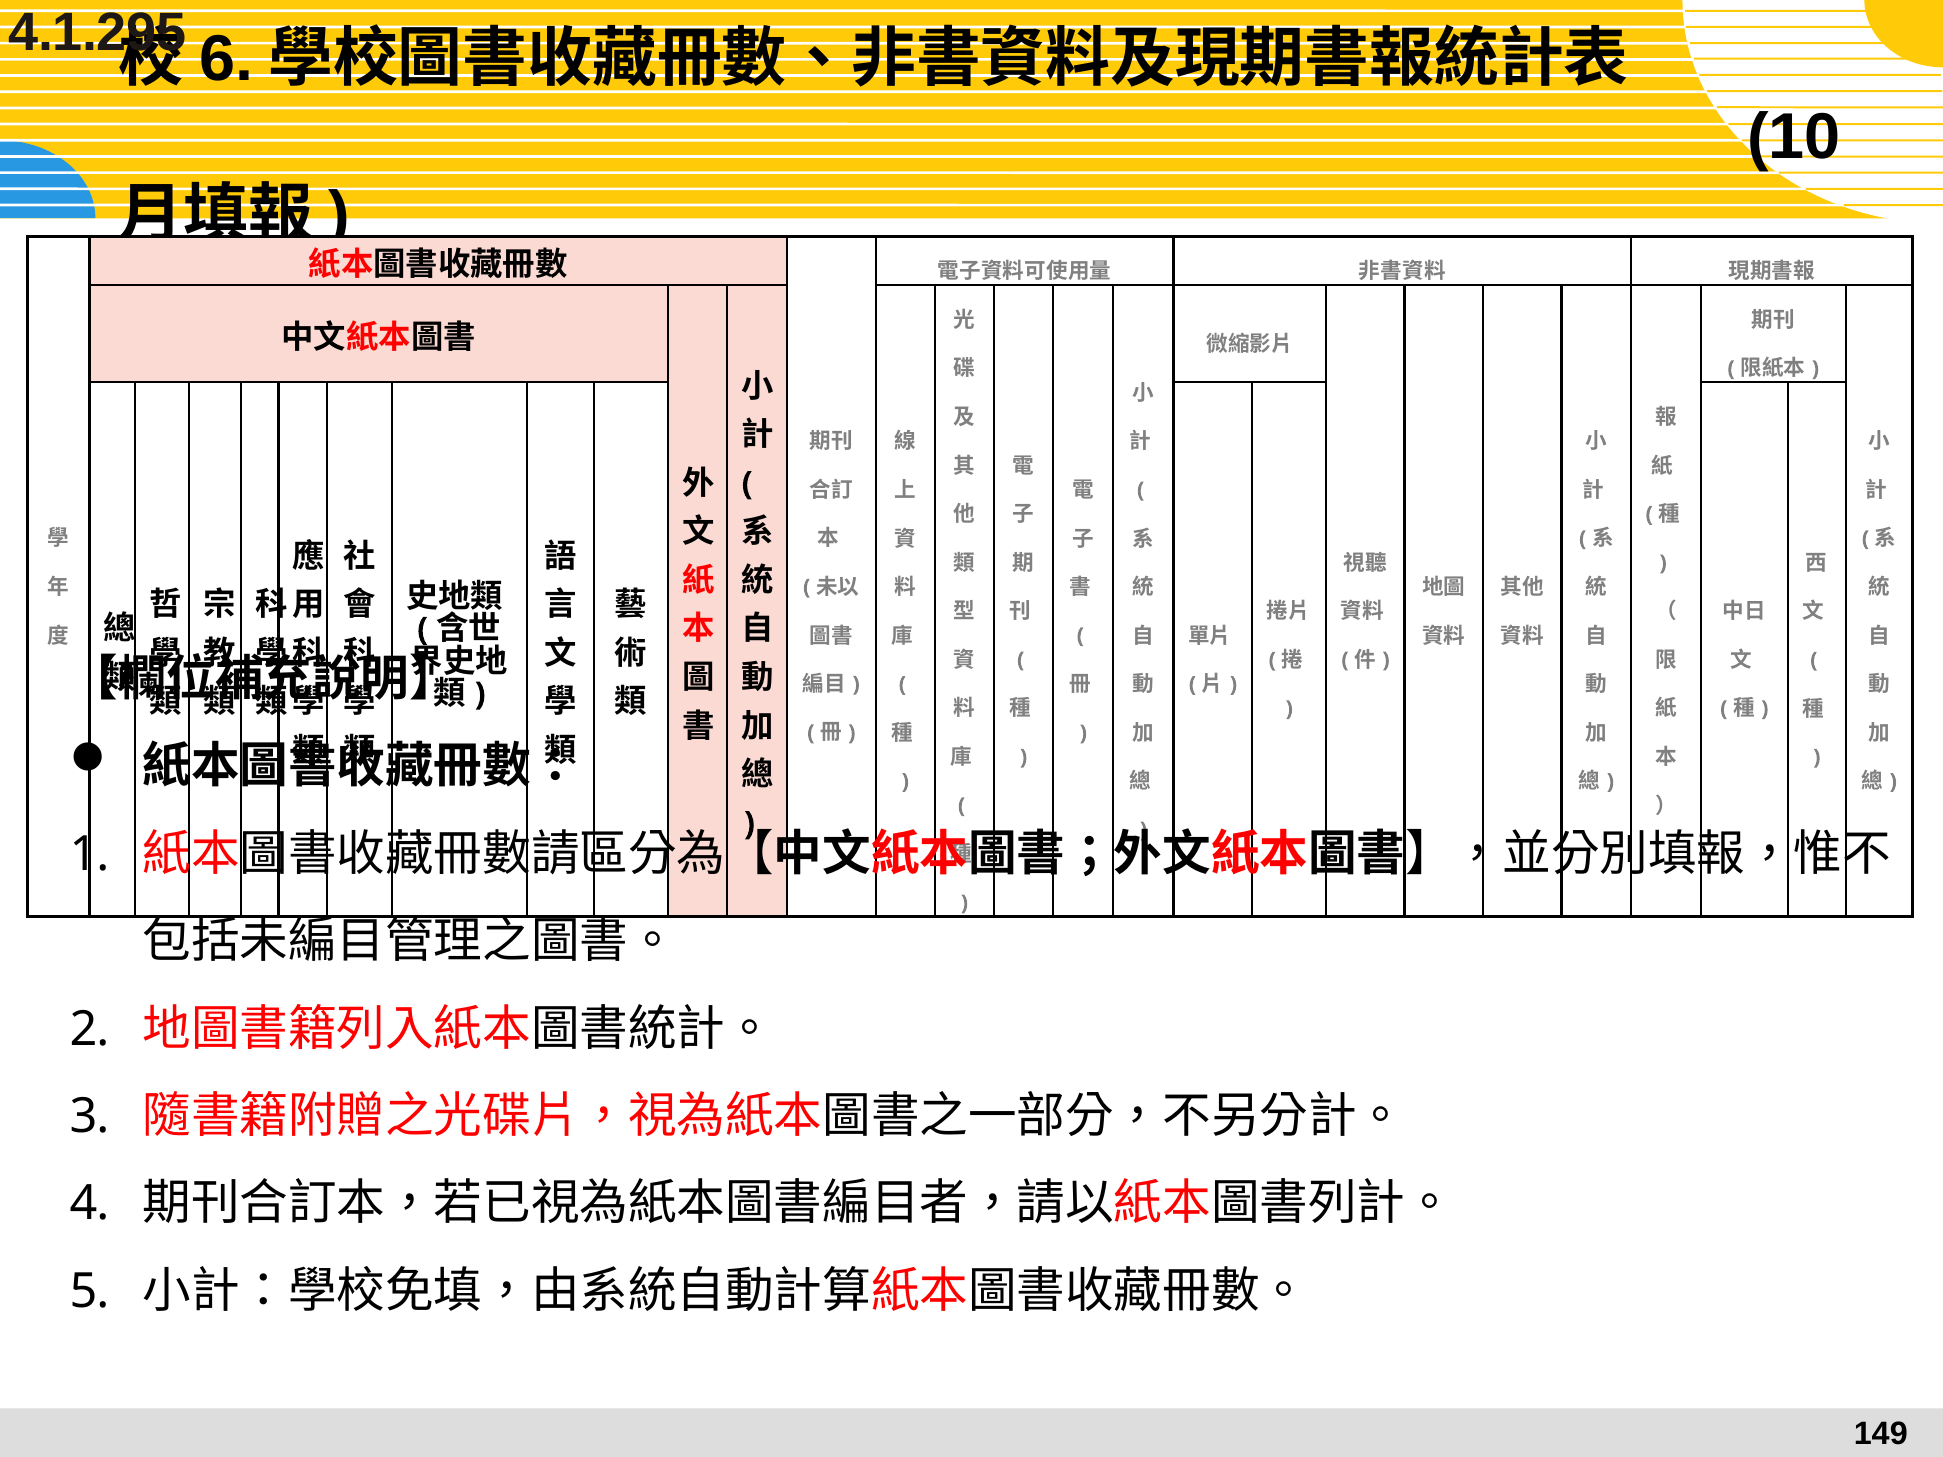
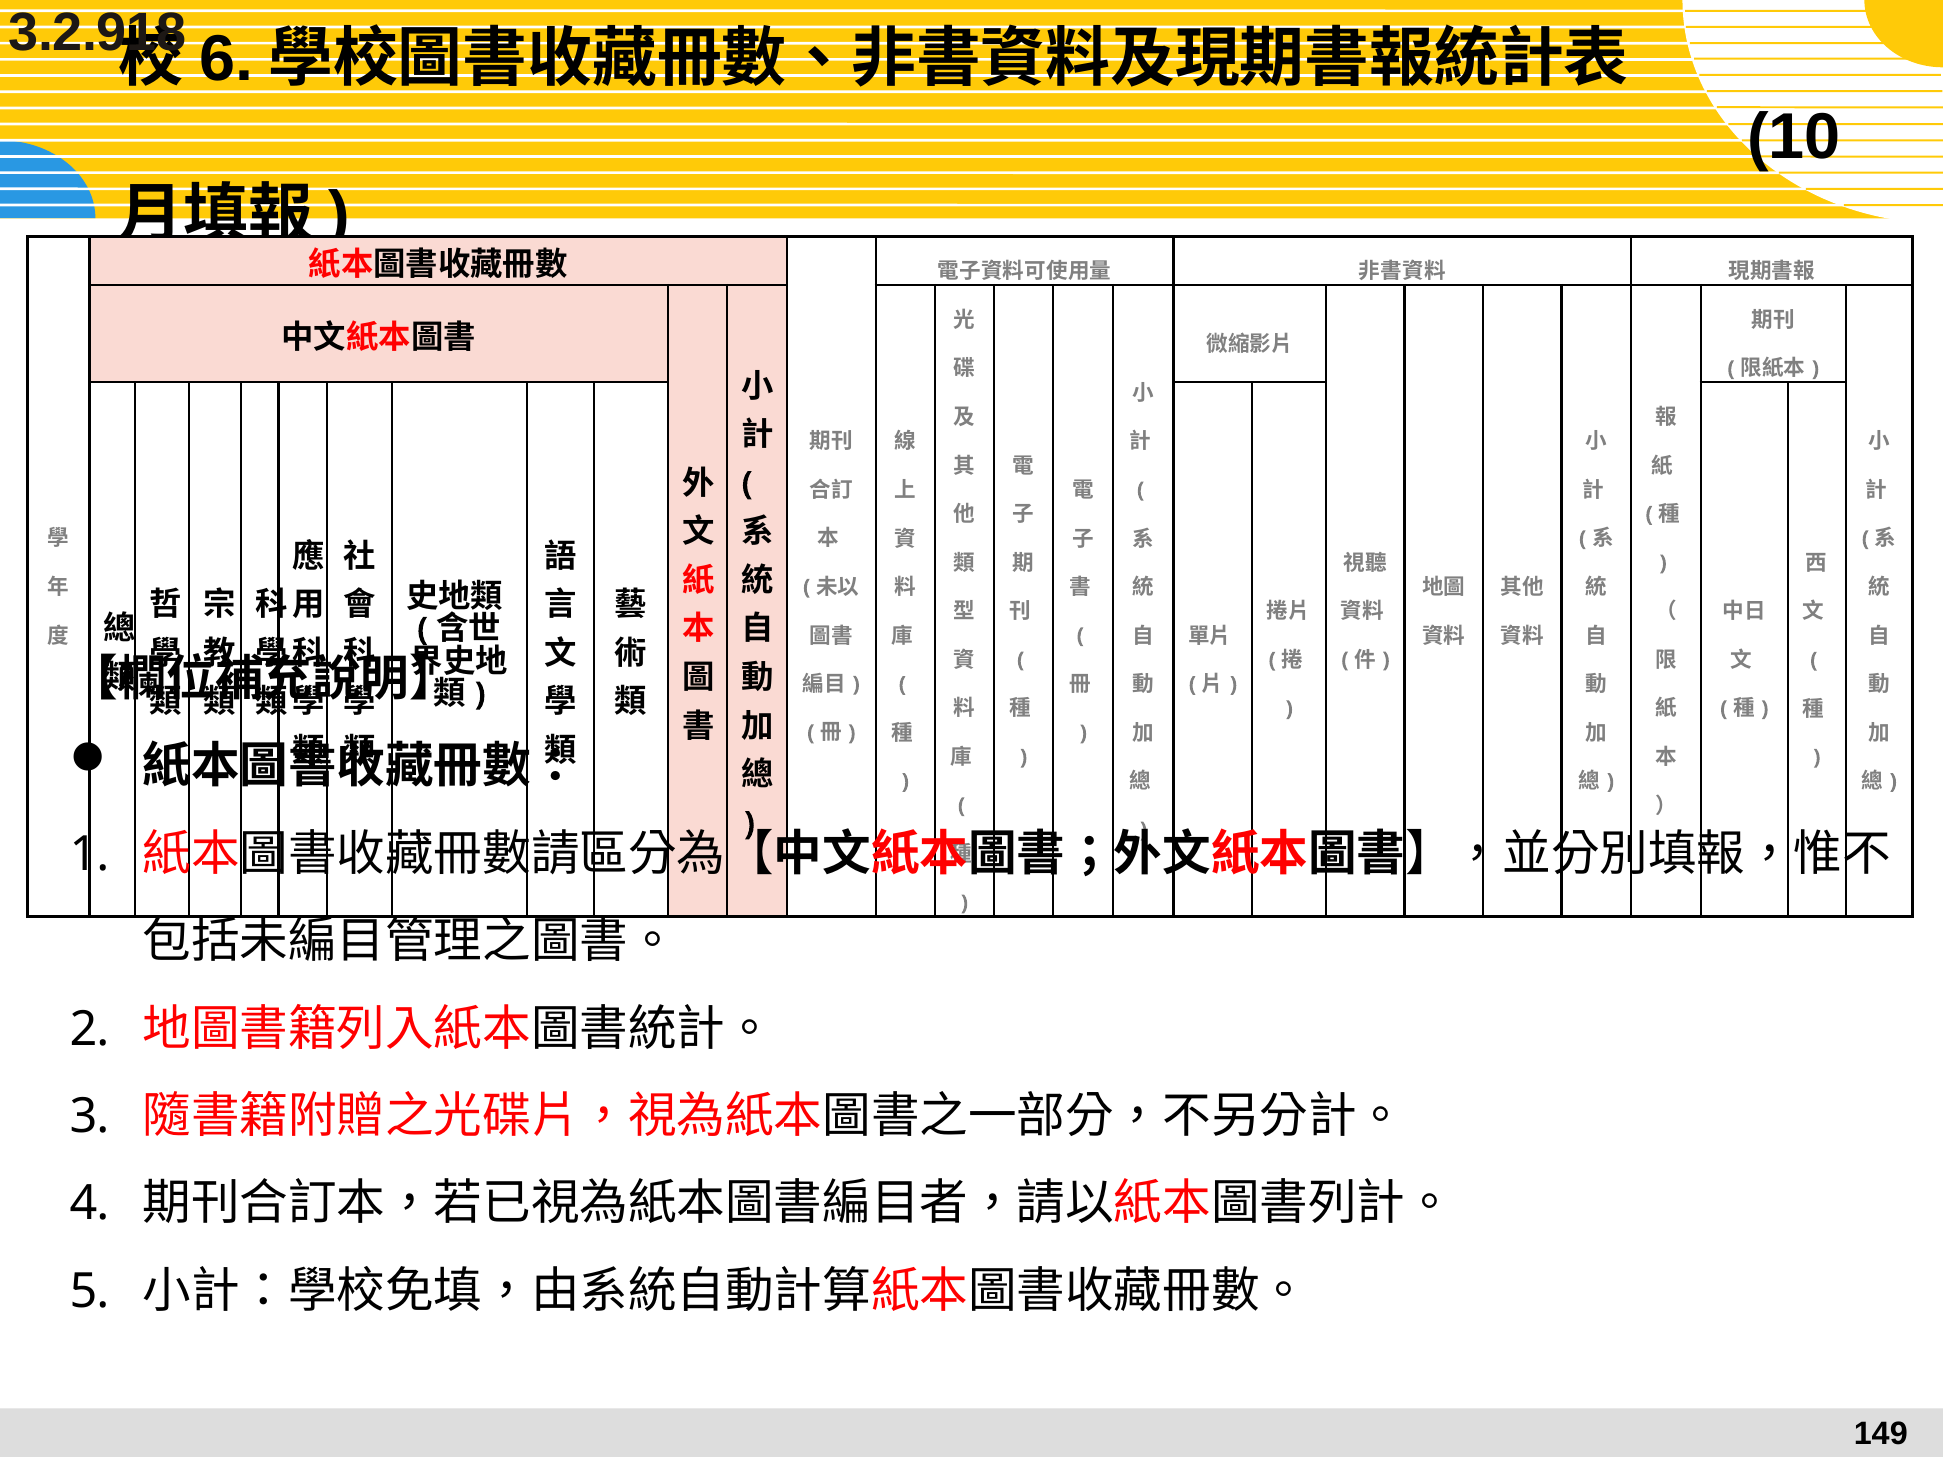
4.1.295: 4.1.295 -> 3.2.918
